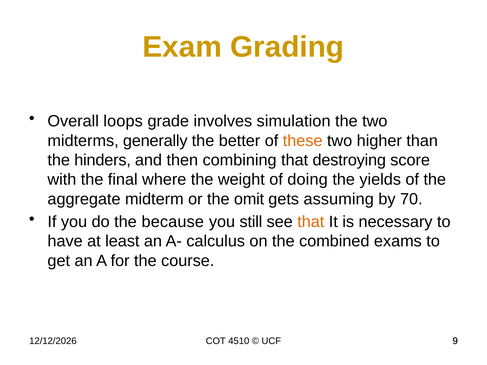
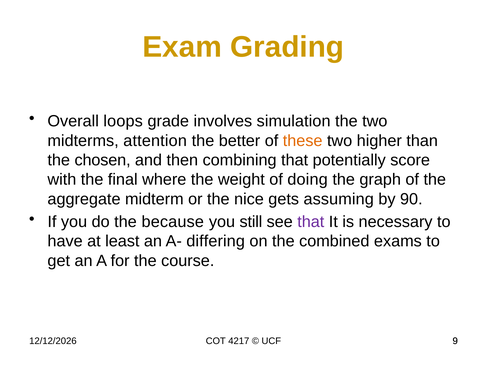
generally: generally -> attention
hinders: hinders -> chosen
destroying: destroying -> potentially
yields: yields -> graph
omit: omit -> nice
70: 70 -> 90
that at (311, 222) colour: orange -> purple
calculus: calculus -> differing
4510: 4510 -> 4217
